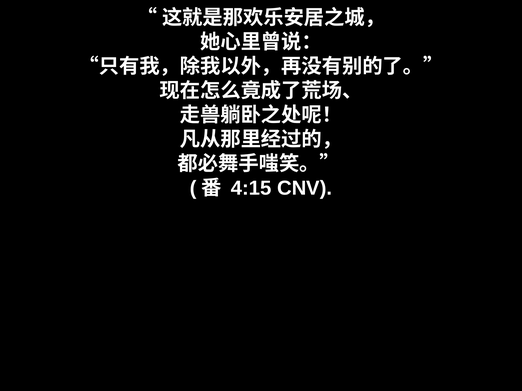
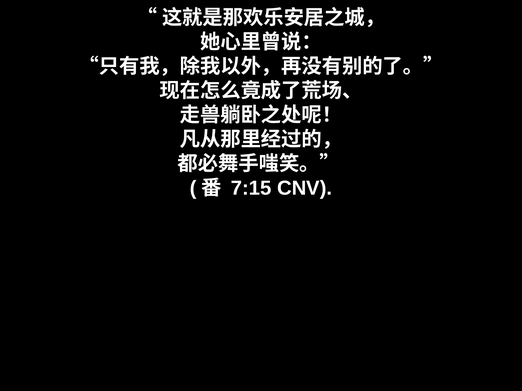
4:15: 4:15 -> 7:15
